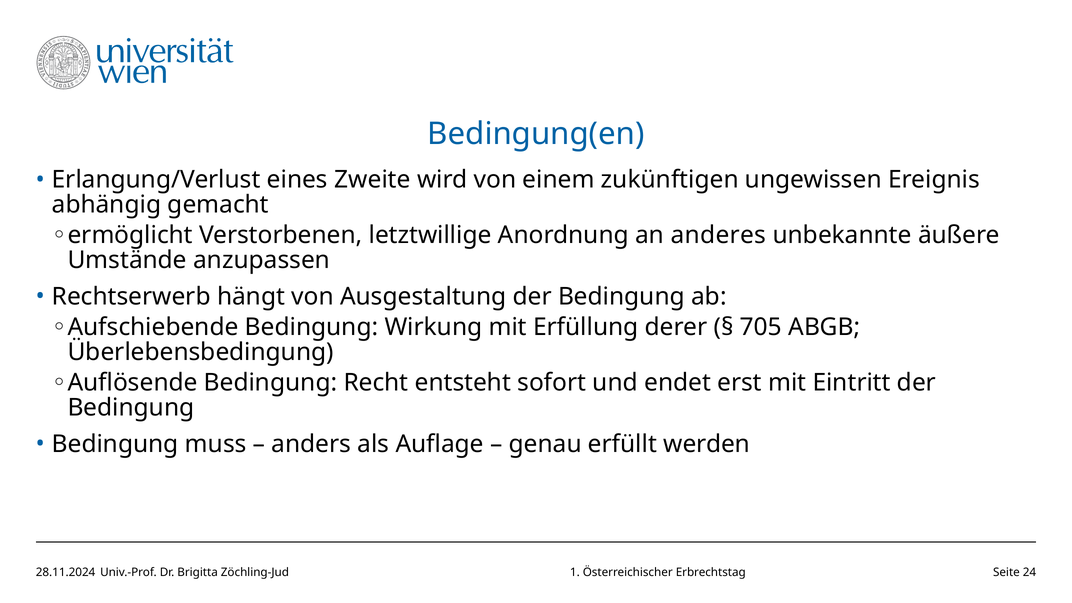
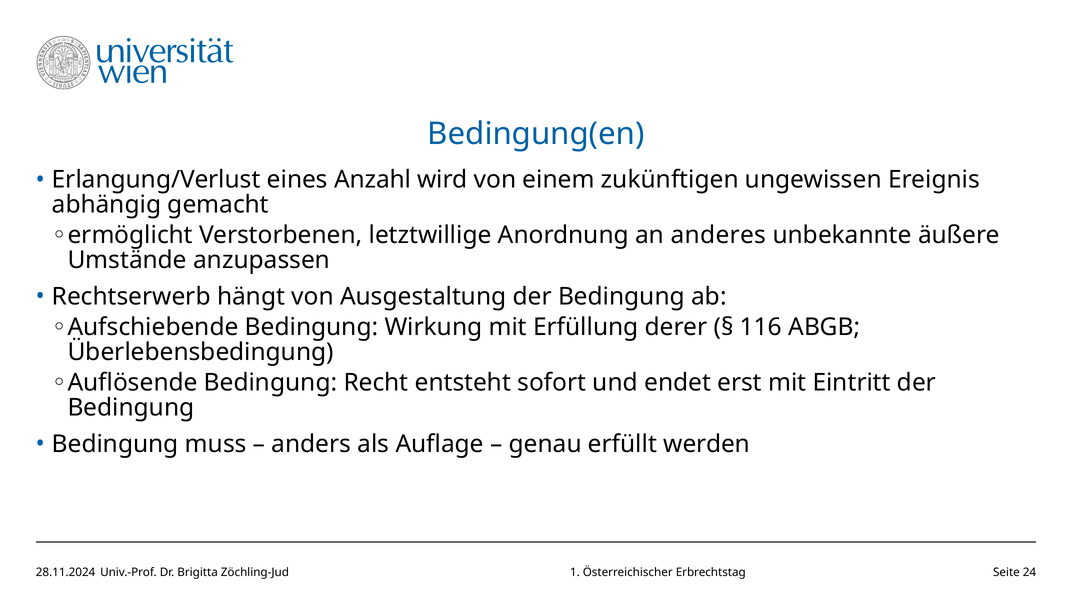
Zweite: Zweite -> Anzahl
705: 705 -> 116
